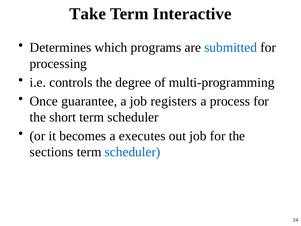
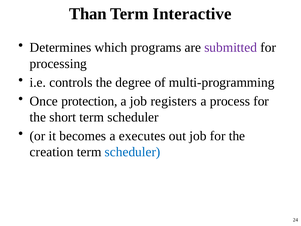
Take: Take -> Than
submitted colour: blue -> purple
guarantee: guarantee -> protection
sections: sections -> creation
